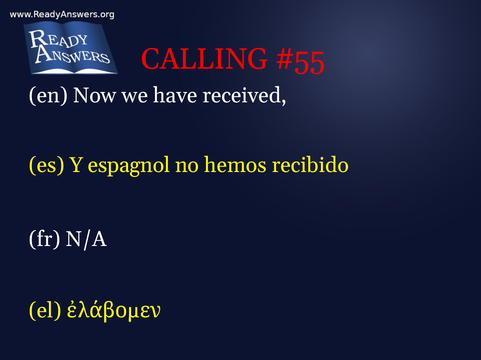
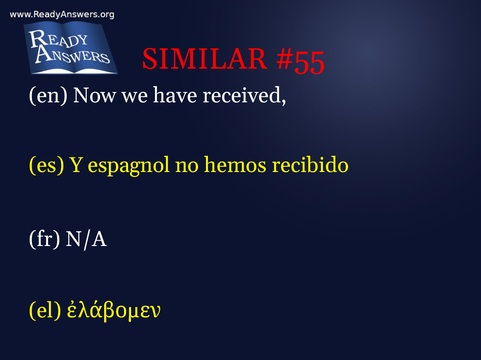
CALLING: CALLING -> SIMILAR
